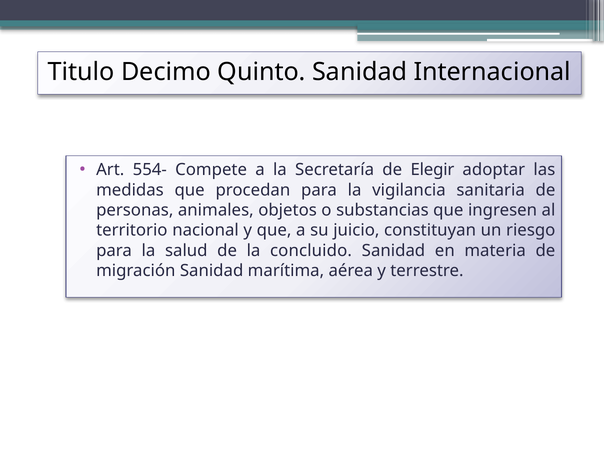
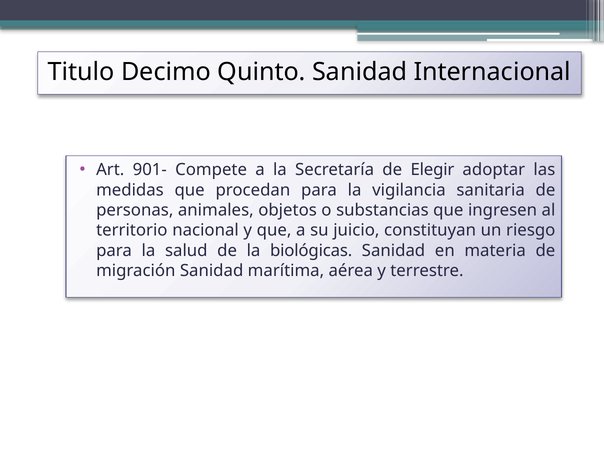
554-: 554- -> 901-
concluido: concluido -> biológicas
